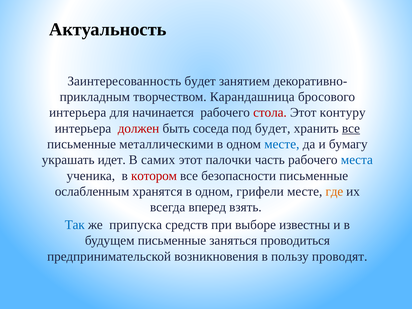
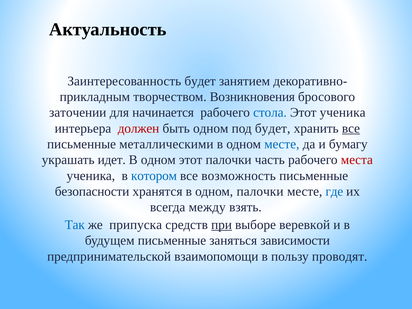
Карандашница: Карандашница -> Возникновения
интерьера at (78, 113): интерьера -> заточении
стола colour: red -> blue
Этот контуру: контуру -> ученика
быть соседа: соседа -> одном
самих at (158, 160): самих -> одном
места colour: blue -> red
котором colour: red -> blue
безопасности: безопасности -> возможность
ослабленным: ослабленным -> безопасности
одном грифели: грифели -> палочки
где colour: orange -> blue
вперед: вперед -> между
при underline: none -> present
известны: известны -> веревкой
проводиться: проводиться -> зависимости
возникновения: возникновения -> взаимопомощи
